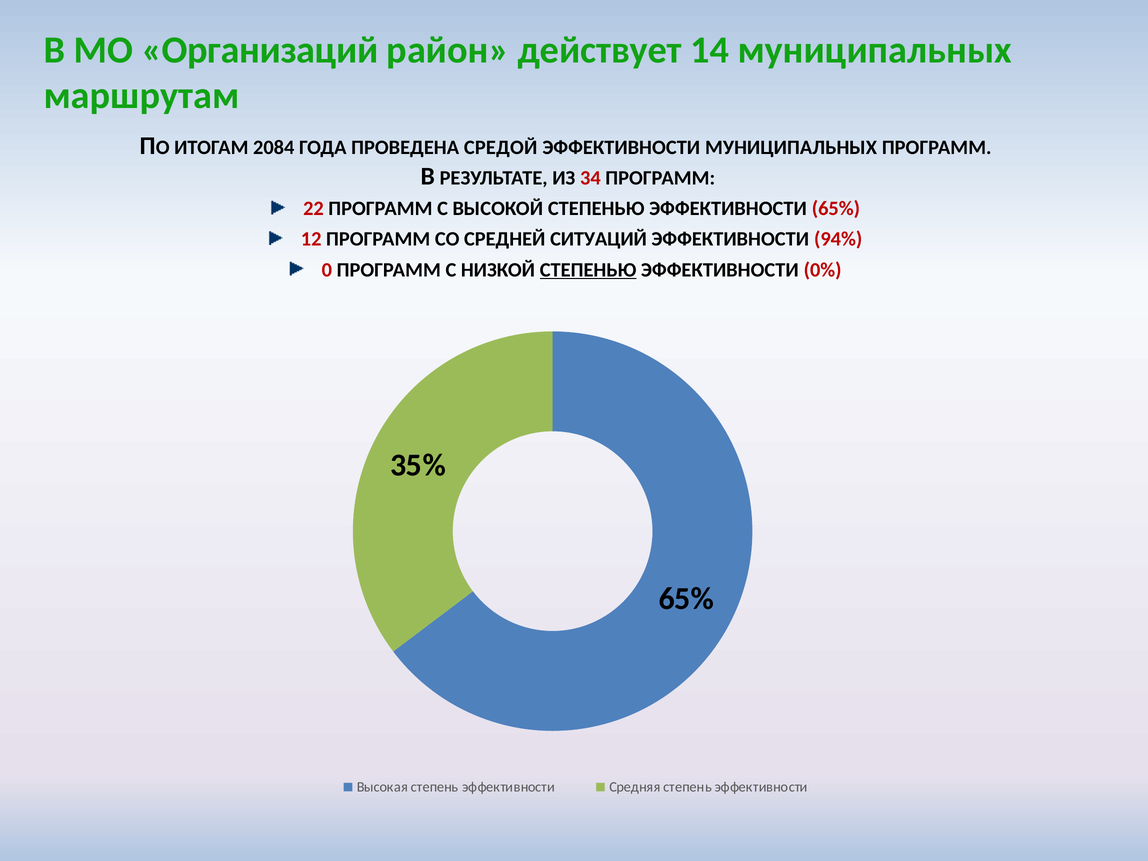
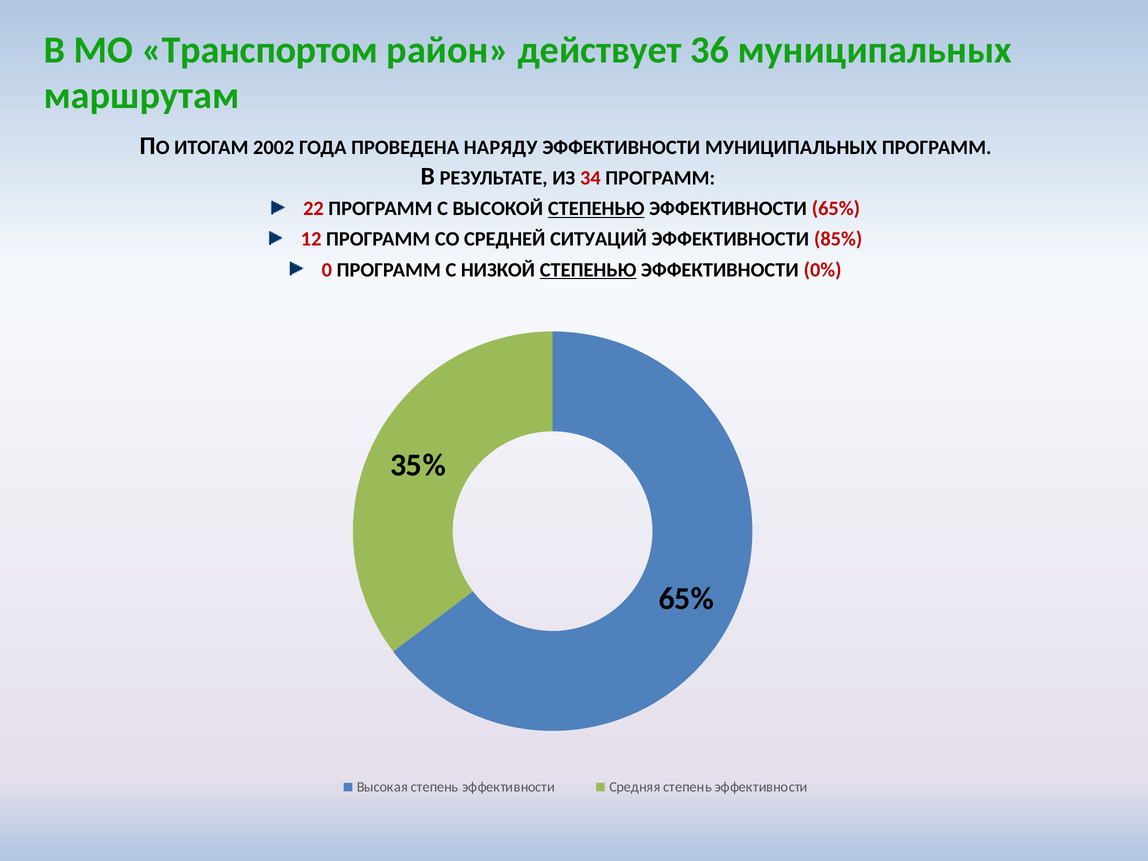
Организаций: Организаций -> Транспортом
14: 14 -> 36
2084: 2084 -> 2002
СРЕДОЙ: СРЕДОЙ -> НАРЯДУ
СТЕПЕНЬЮ at (596, 209) underline: none -> present
94%: 94% -> 85%
